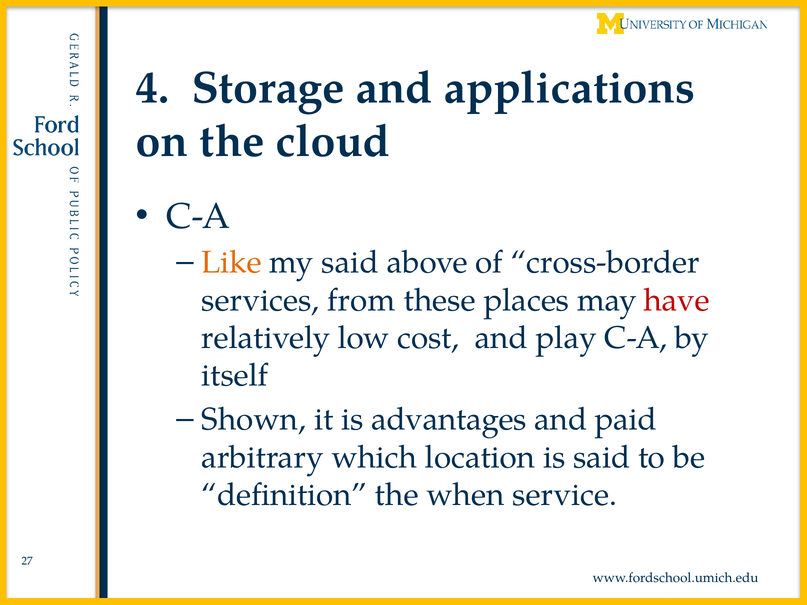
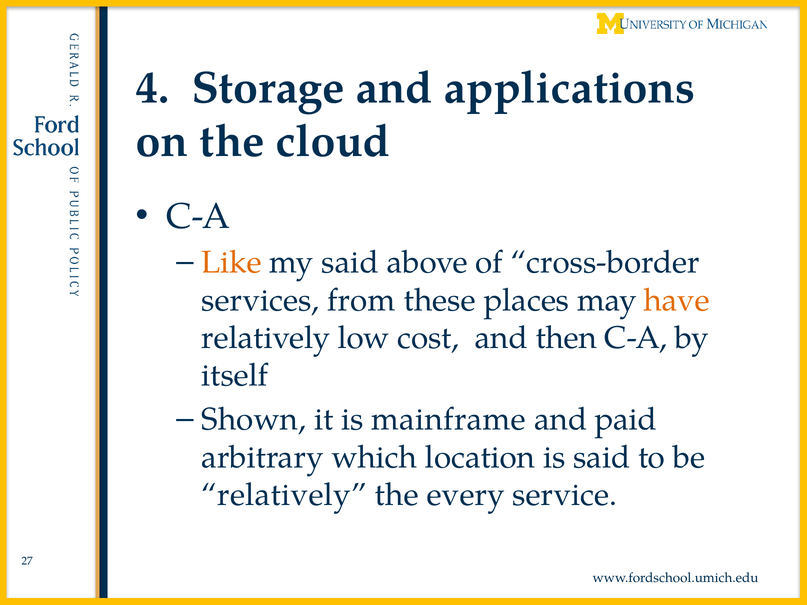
have colour: red -> orange
play: play -> then
advantages: advantages -> mainframe
definition at (284, 495): definition -> relatively
when: when -> every
